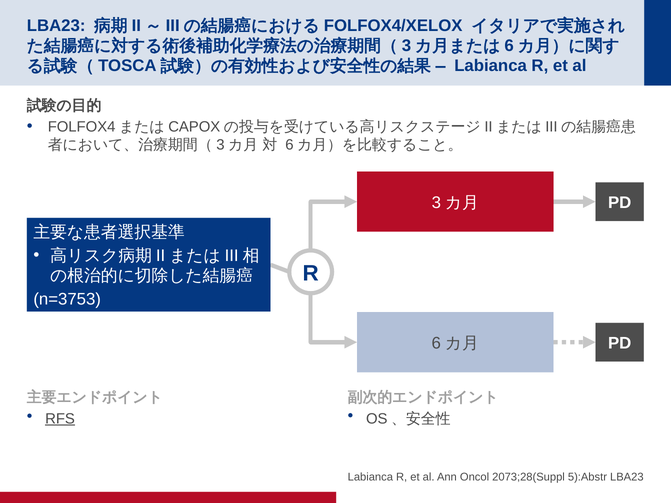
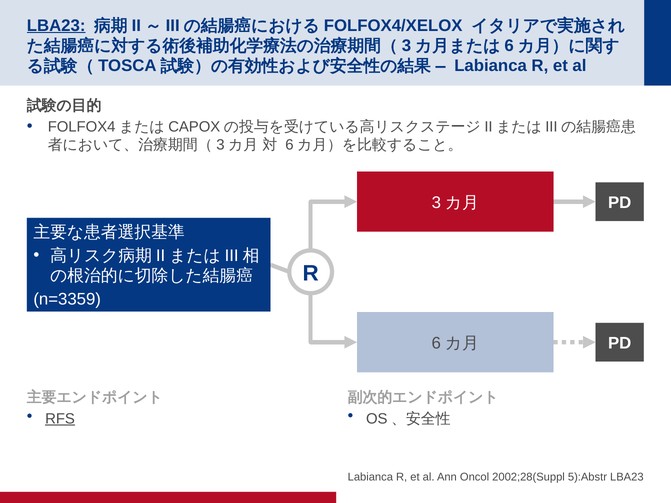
LBA23 at (56, 26) underline: none -> present
n=3753: n=3753 -> n=3359
2073;28(Suppl: 2073;28(Suppl -> 2002;28(Suppl
